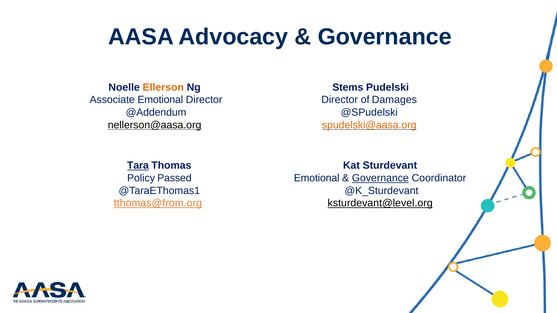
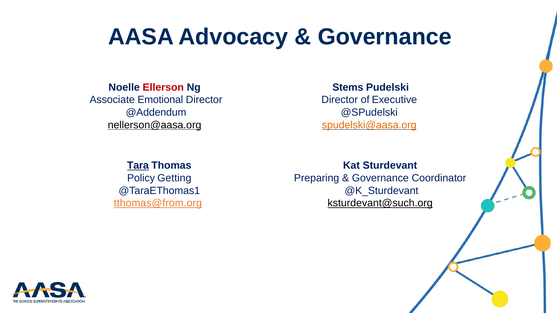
Ellerson colour: orange -> red
Damages: Damages -> Executive
Passed: Passed -> Getting
Emotional at (317, 178): Emotional -> Preparing
Governance at (380, 178) underline: present -> none
ksturdevant@level.org: ksturdevant@level.org -> ksturdevant@such.org
